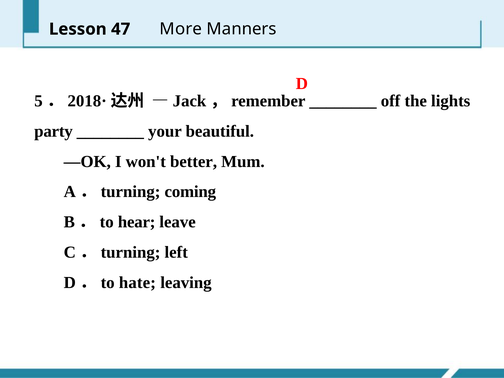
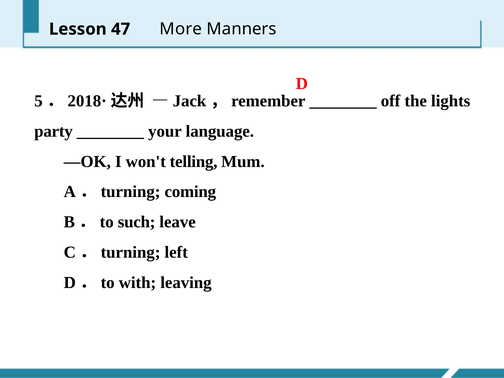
beautiful: beautiful -> language
better: better -> telling
hear: hear -> such
hate: hate -> with
